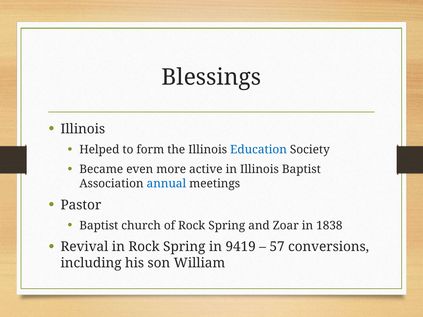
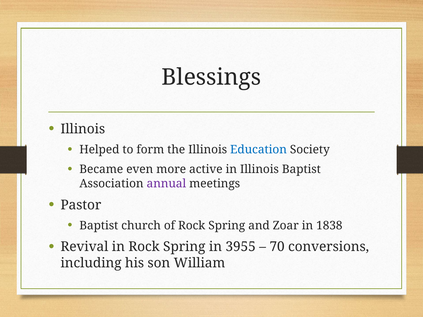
annual colour: blue -> purple
9419: 9419 -> 3955
57: 57 -> 70
